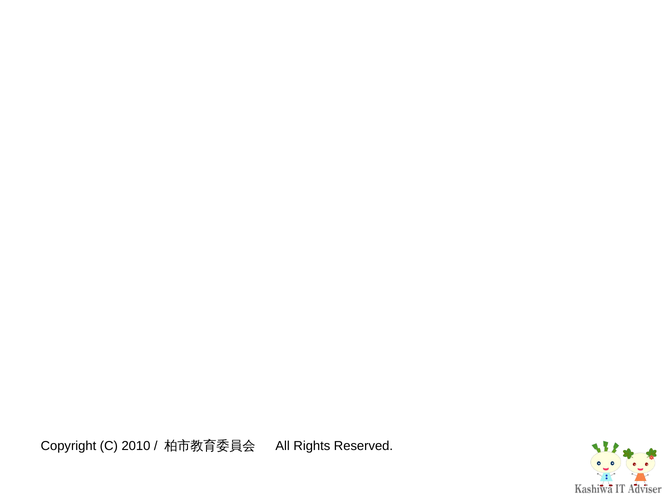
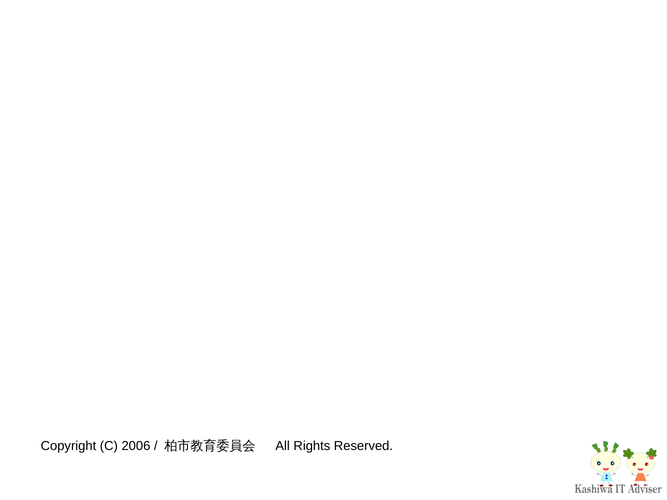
2010: 2010 -> 2006
